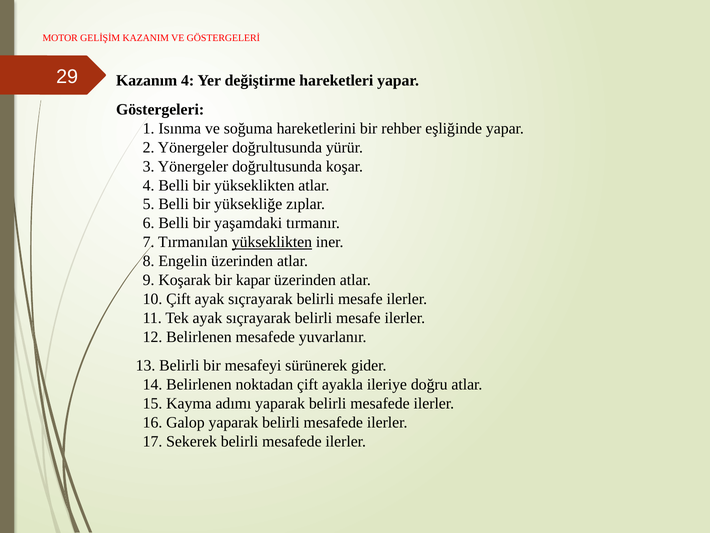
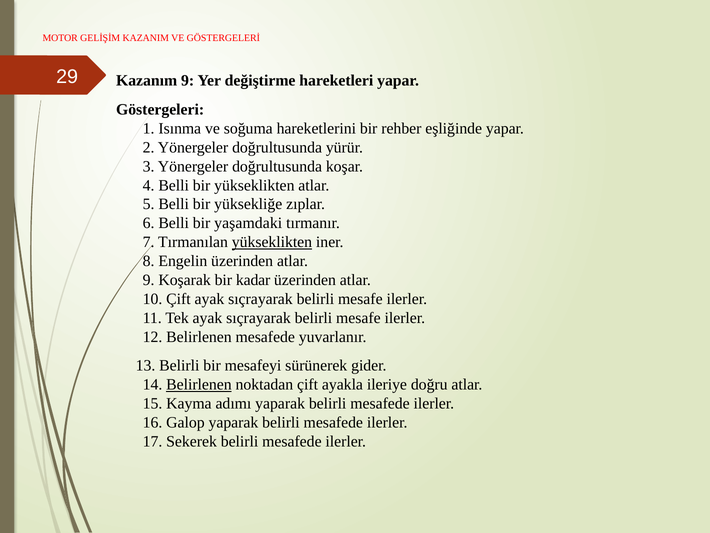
Kazanım 4: 4 -> 9
kapar: kapar -> kadar
Belirlenen at (199, 384) underline: none -> present
